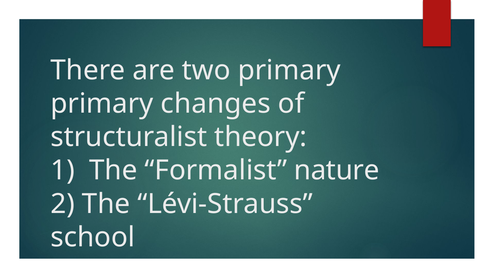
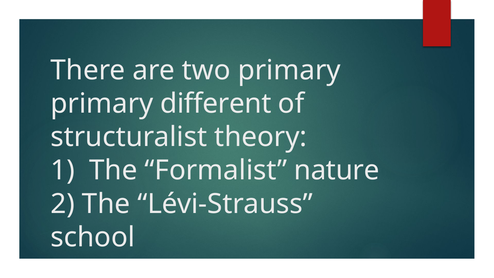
changes: changes -> different
